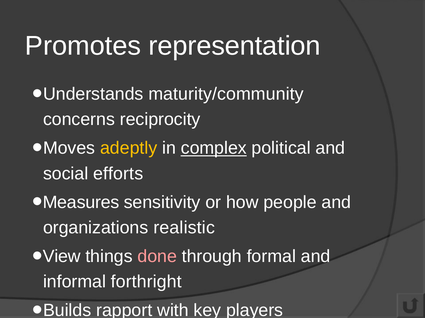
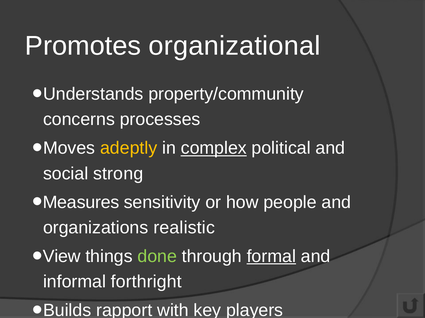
representation: representation -> organizational
maturity/community: maturity/community -> property/community
reciprocity: reciprocity -> processes
efforts: efforts -> strong
done colour: pink -> light green
formal underline: none -> present
